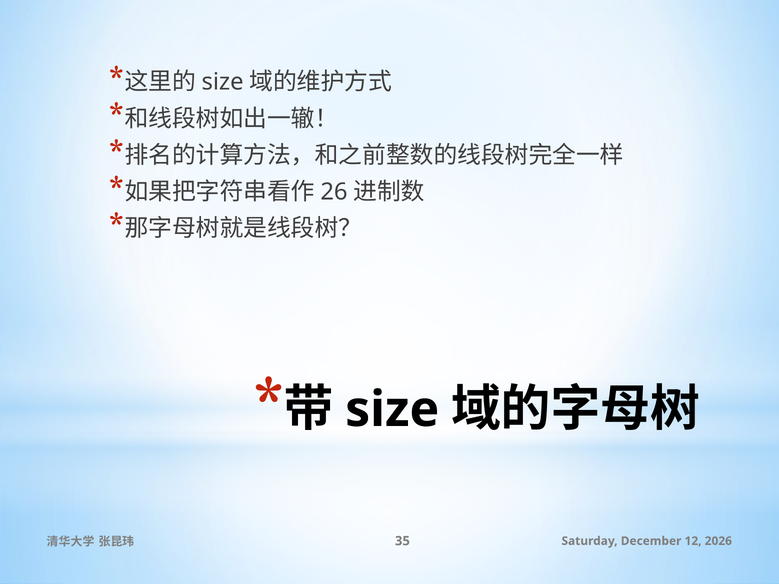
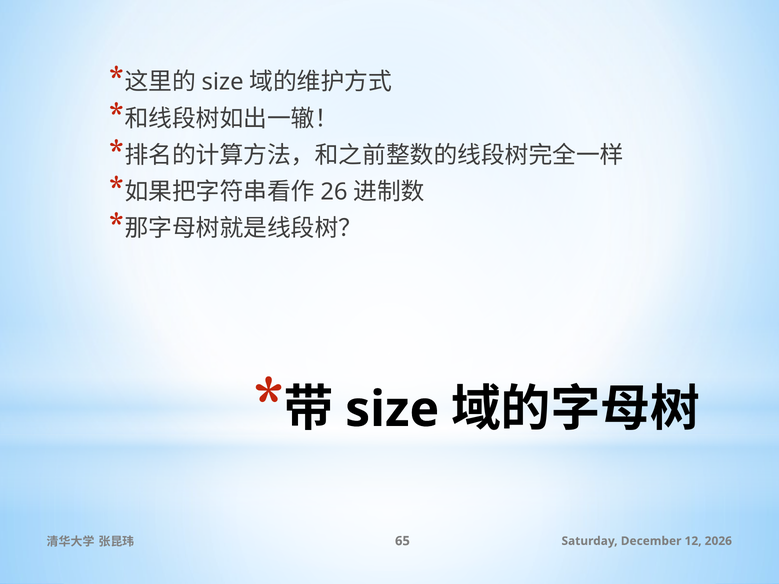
35: 35 -> 65
